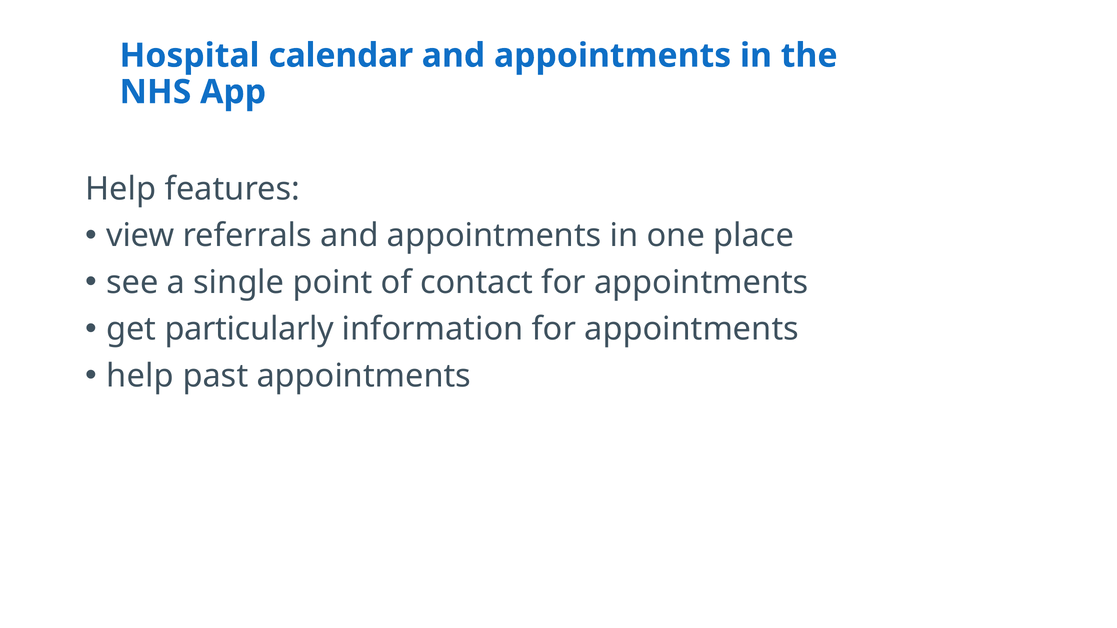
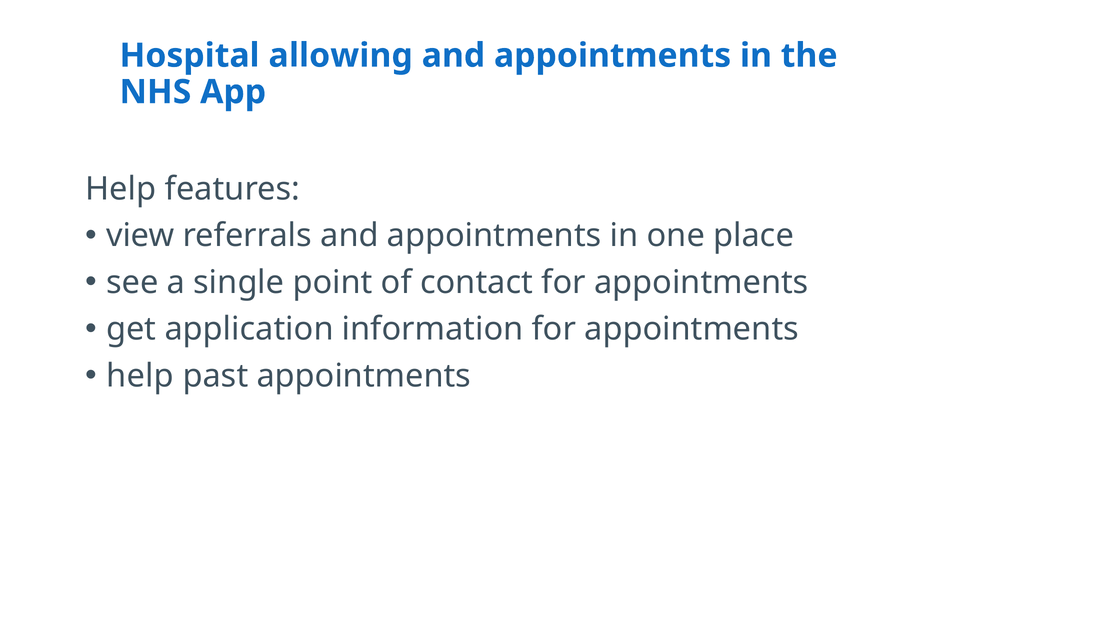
calendar: calendar -> allowing
particularly: particularly -> application
